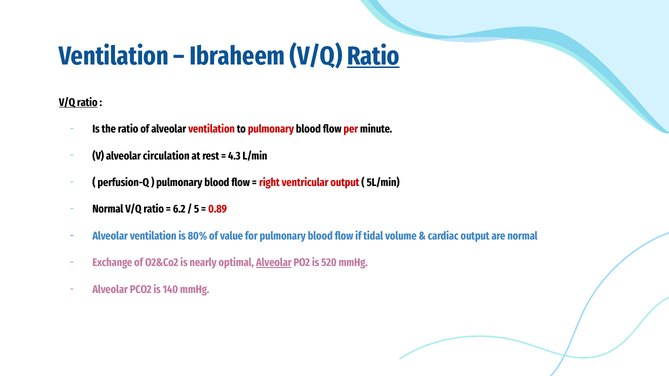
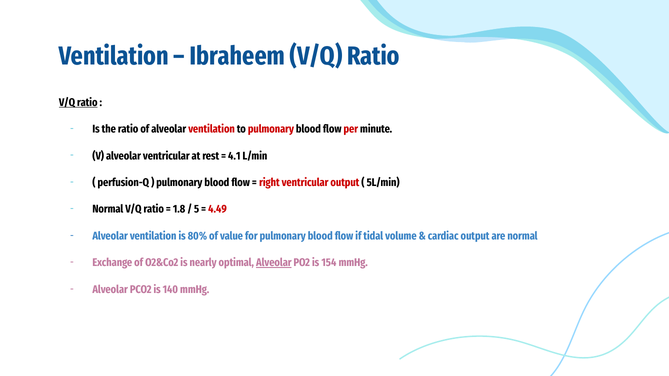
Ratio at (373, 56) underline: present -> none
alveolar circulation: circulation -> ventricular
4.3: 4.3 -> 4.1
6.2: 6.2 -> 1.8
0.89: 0.89 -> 4.49
520: 520 -> 154
